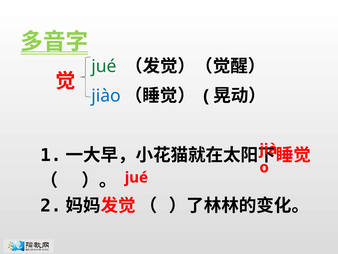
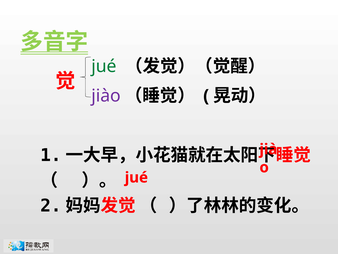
jiào colour: blue -> purple
